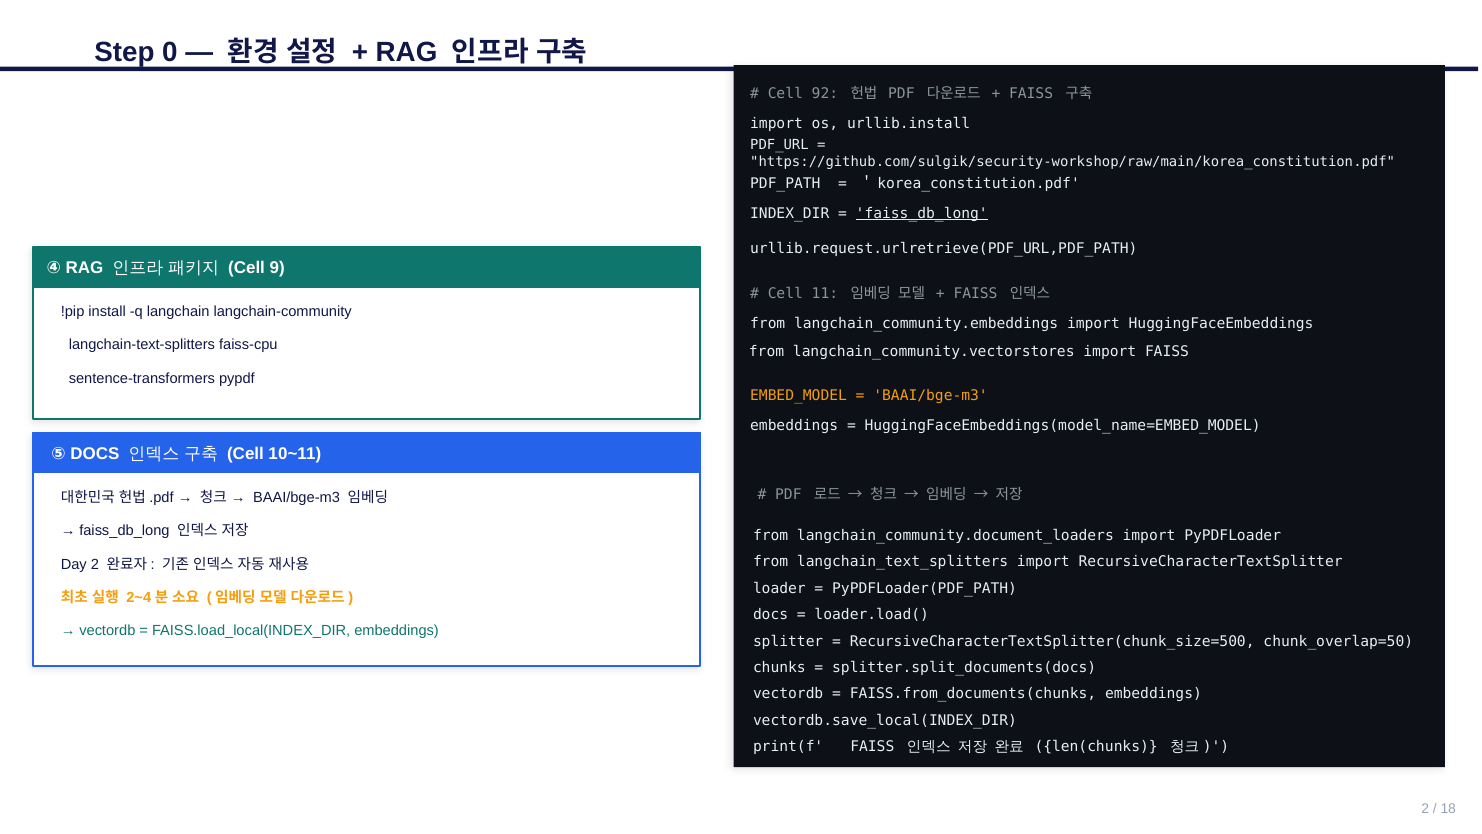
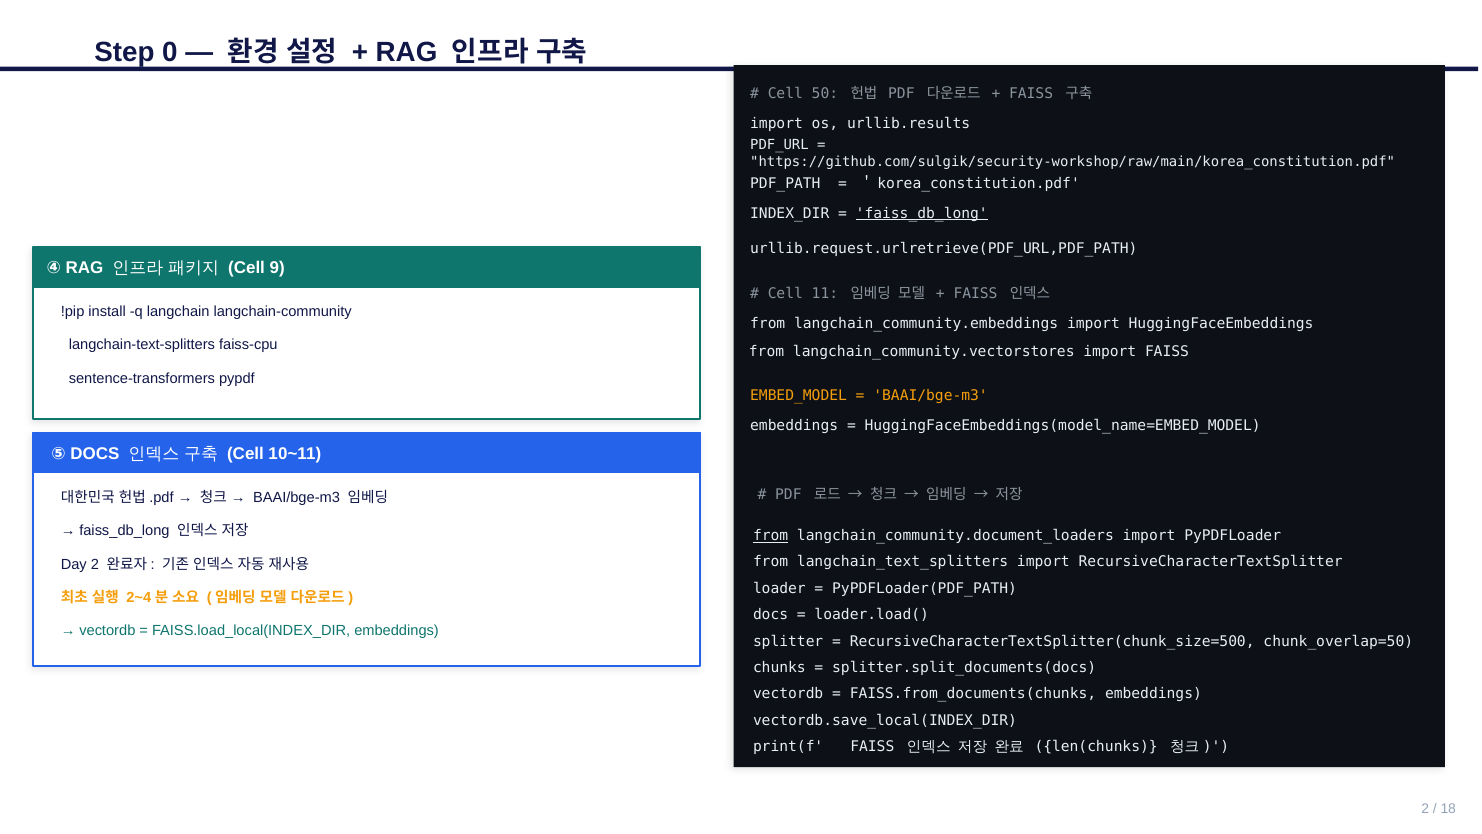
92: 92 -> 50
urllib.install: urllib.install -> urllib.results
from at (771, 535) underline: none -> present
